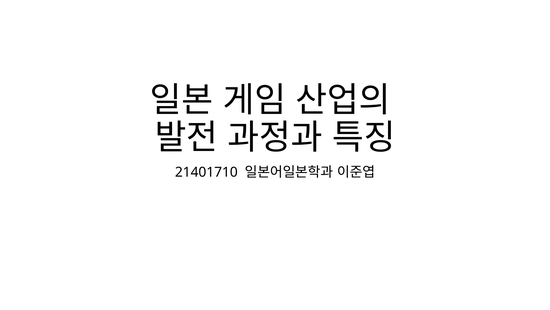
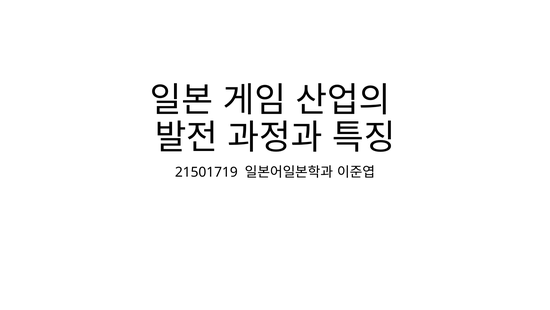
21401710: 21401710 -> 21501719
